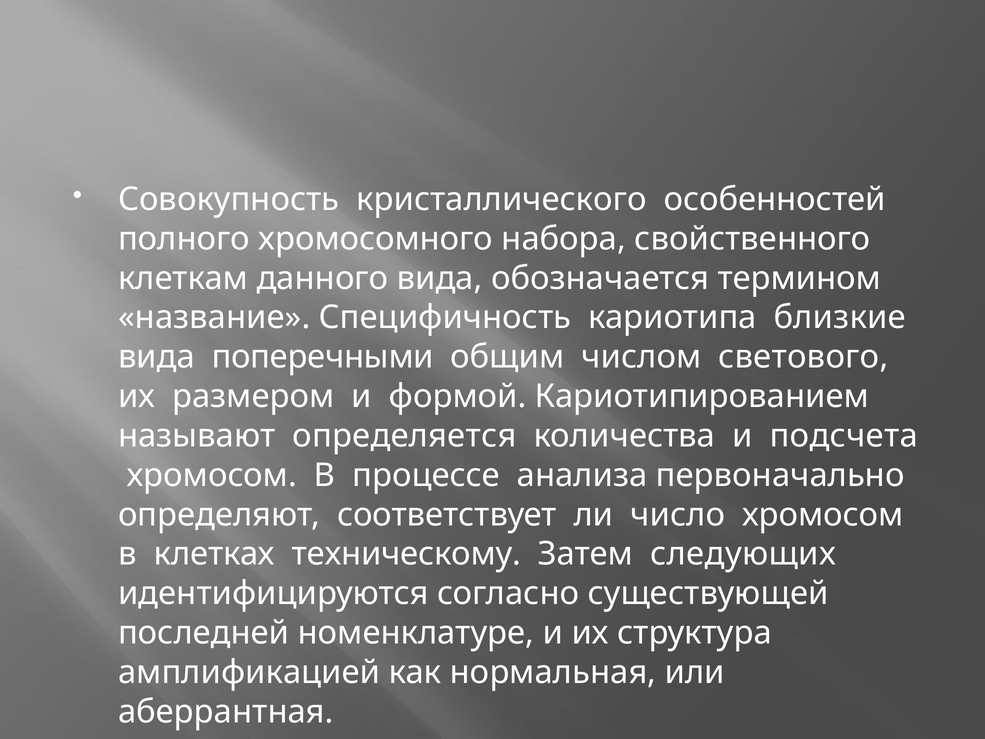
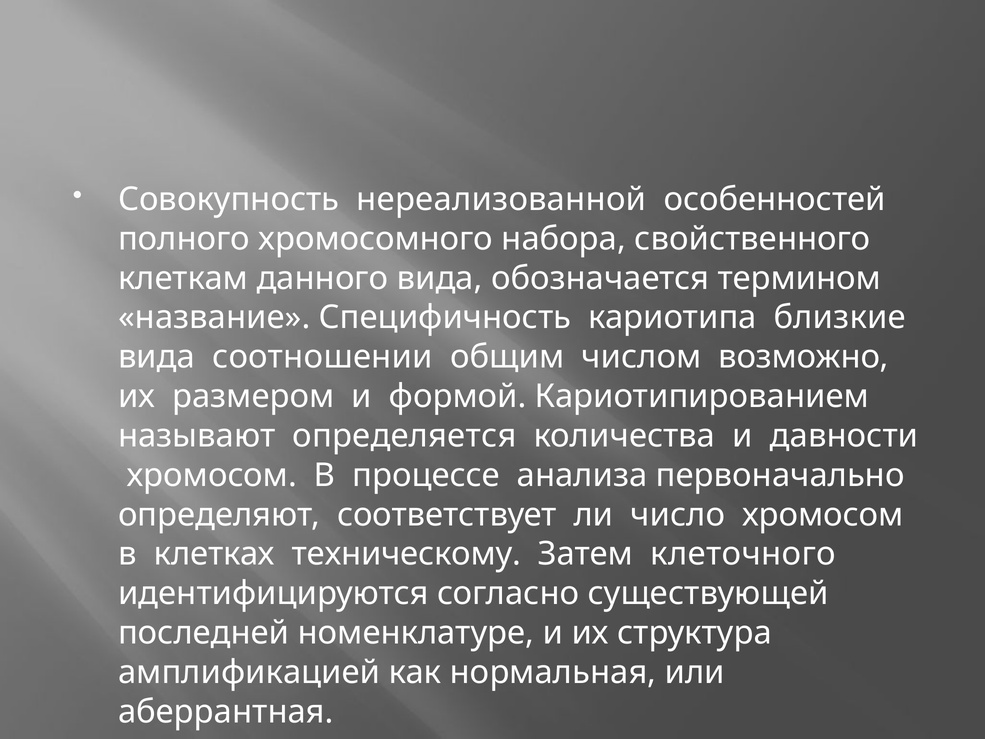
кристаллического: кристаллического -> нереализованной
поперечными: поперечными -> соотношении
светового: светового -> возможно
подсчета: подсчета -> давности
следующих: следующих -> клеточного
